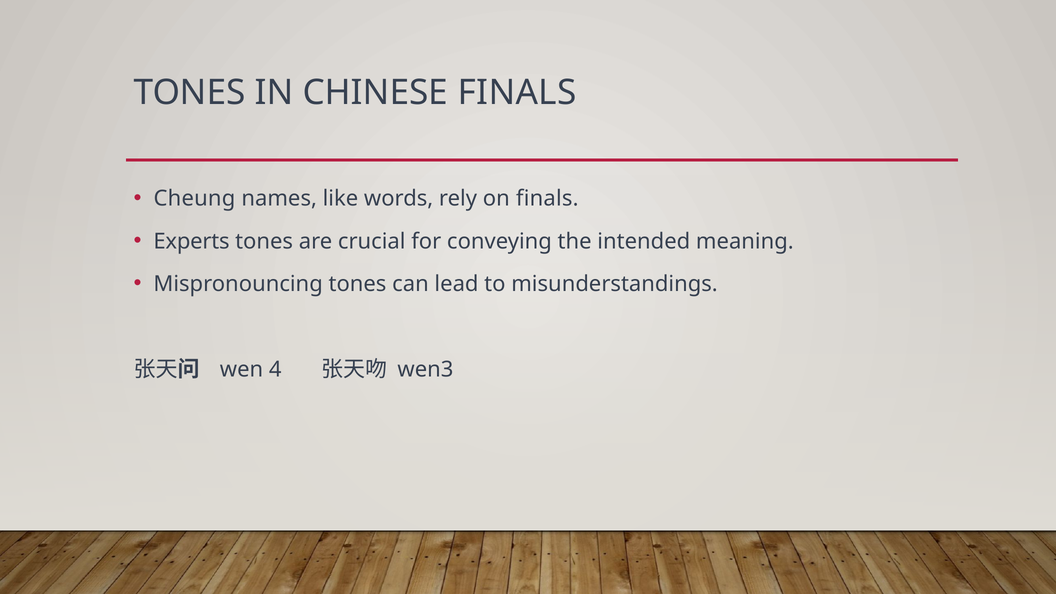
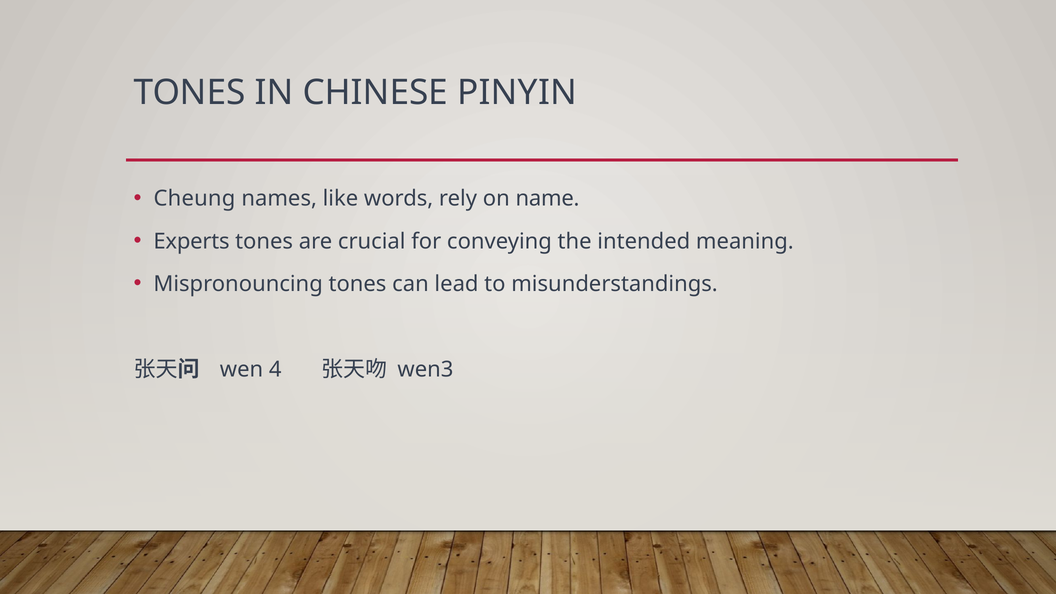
CHINESE FINALS: FINALS -> PINYIN
on finals: finals -> name
